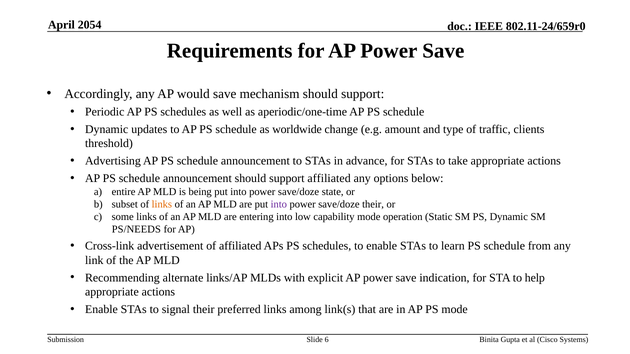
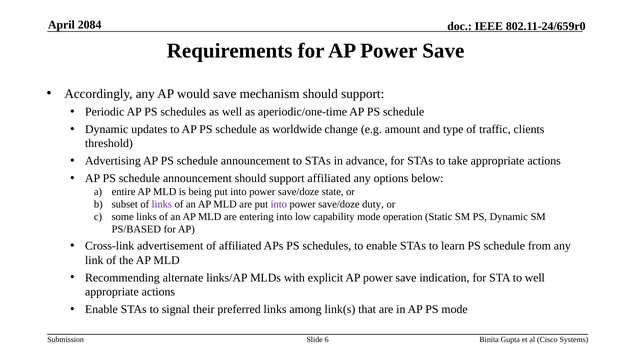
2054: 2054 -> 2084
links at (162, 204) colour: orange -> purple
save/doze their: their -> duty
PS/NEEDS: PS/NEEDS -> PS/BASED
to help: help -> well
